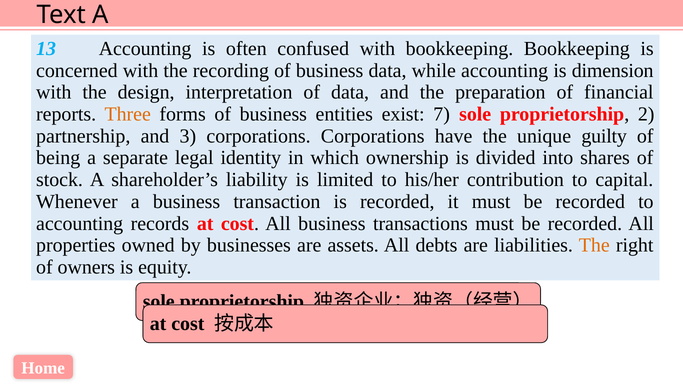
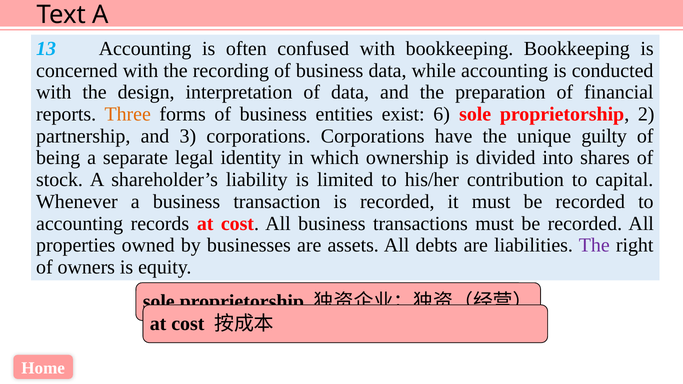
dimension: dimension -> conducted
7: 7 -> 6
The at (594, 245) colour: orange -> purple
